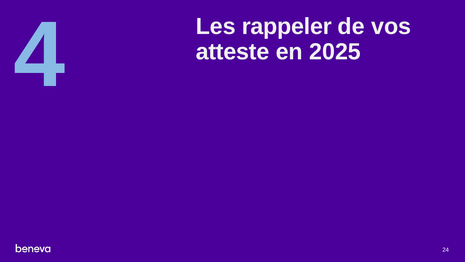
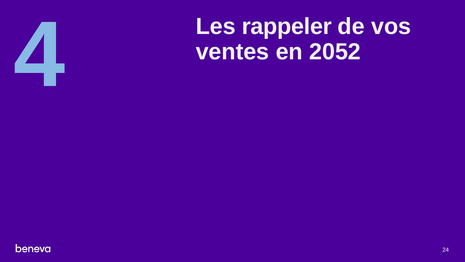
atteste: atteste -> ventes
2025: 2025 -> 2052
